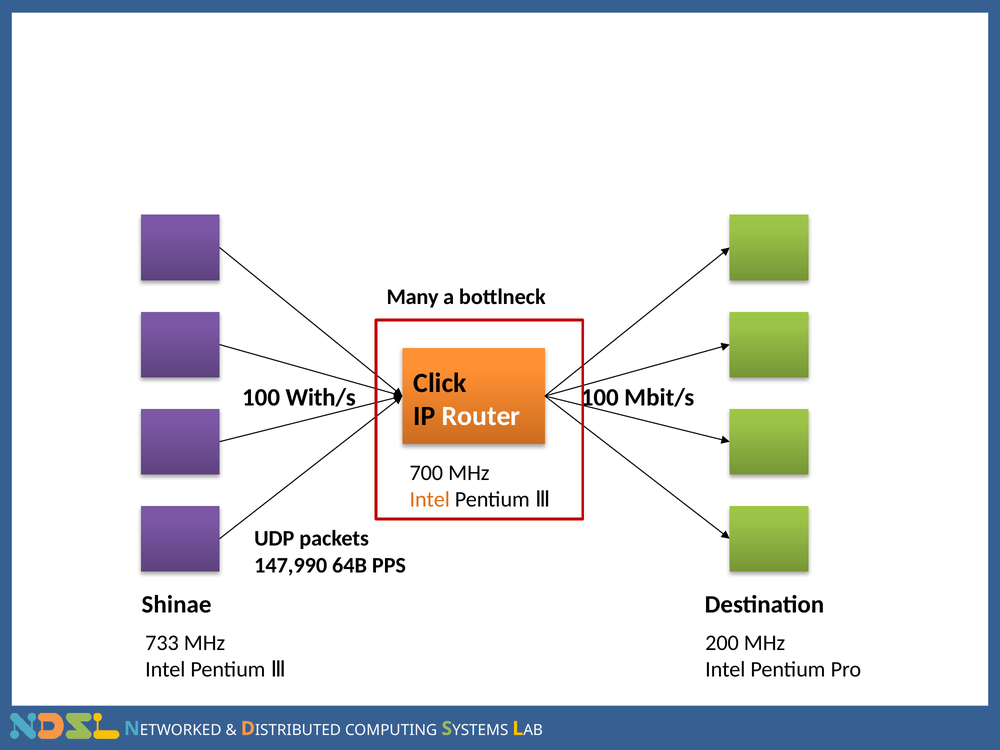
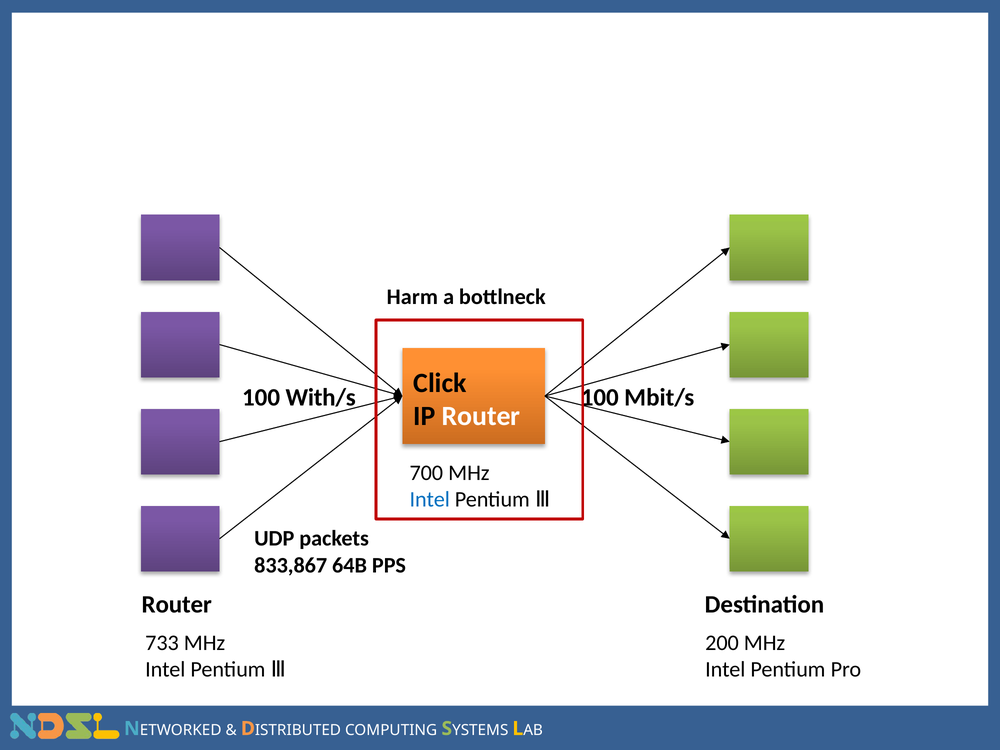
Many: Many -> Harm
Intel at (430, 499) colour: orange -> blue
147,990: 147,990 -> 833,867
Shinae at (177, 604): Shinae -> Router
